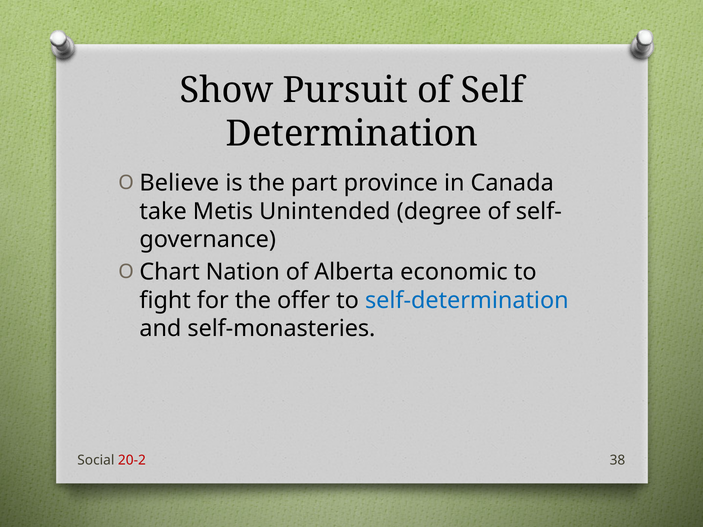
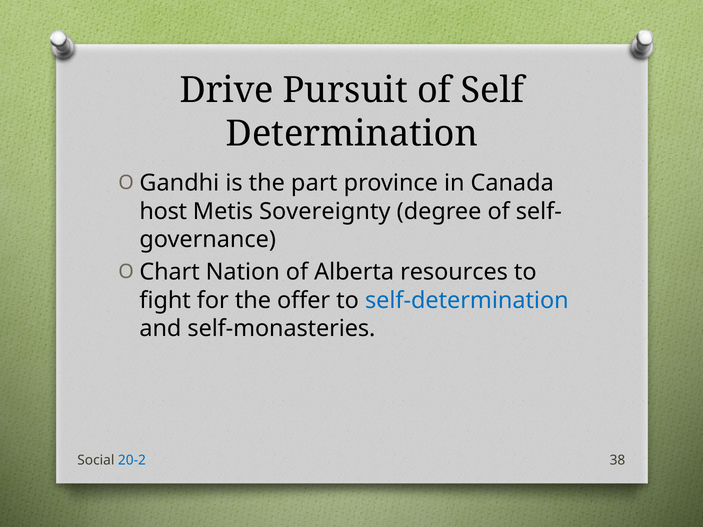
Show: Show -> Drive
Believe: Believe -> Gandhi
take: take -> host
Unintended: Unintended -> Sovereignty
economic: economic -> resources
20-2 colour: red -> blue
